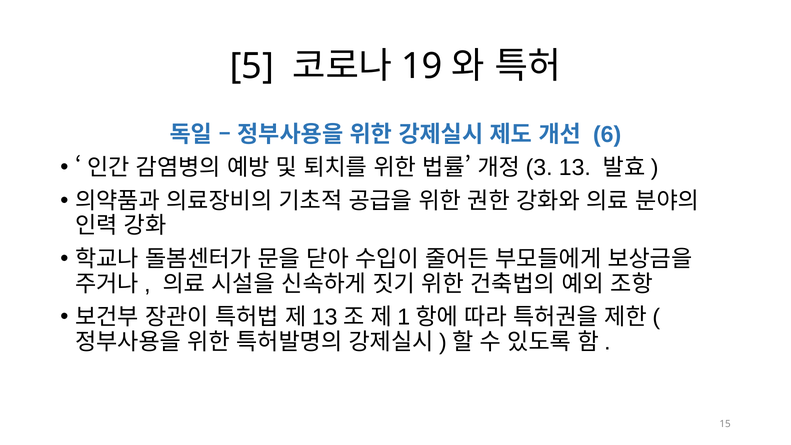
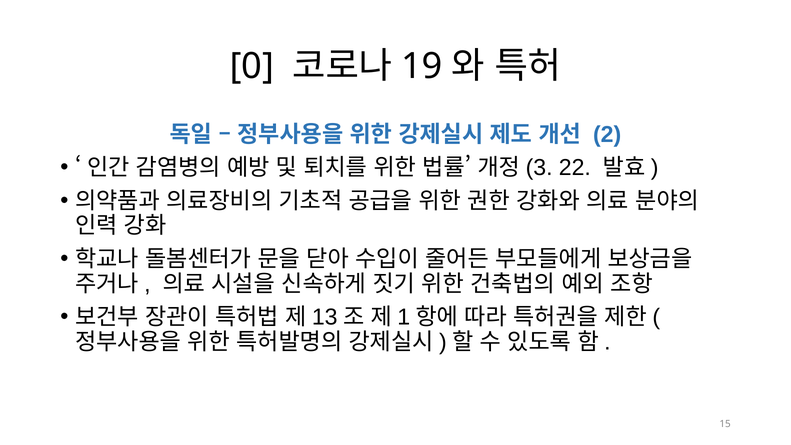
5: 5 -> 0
6: 6 -> 2
13 at (575, 168): 13 -> 22
